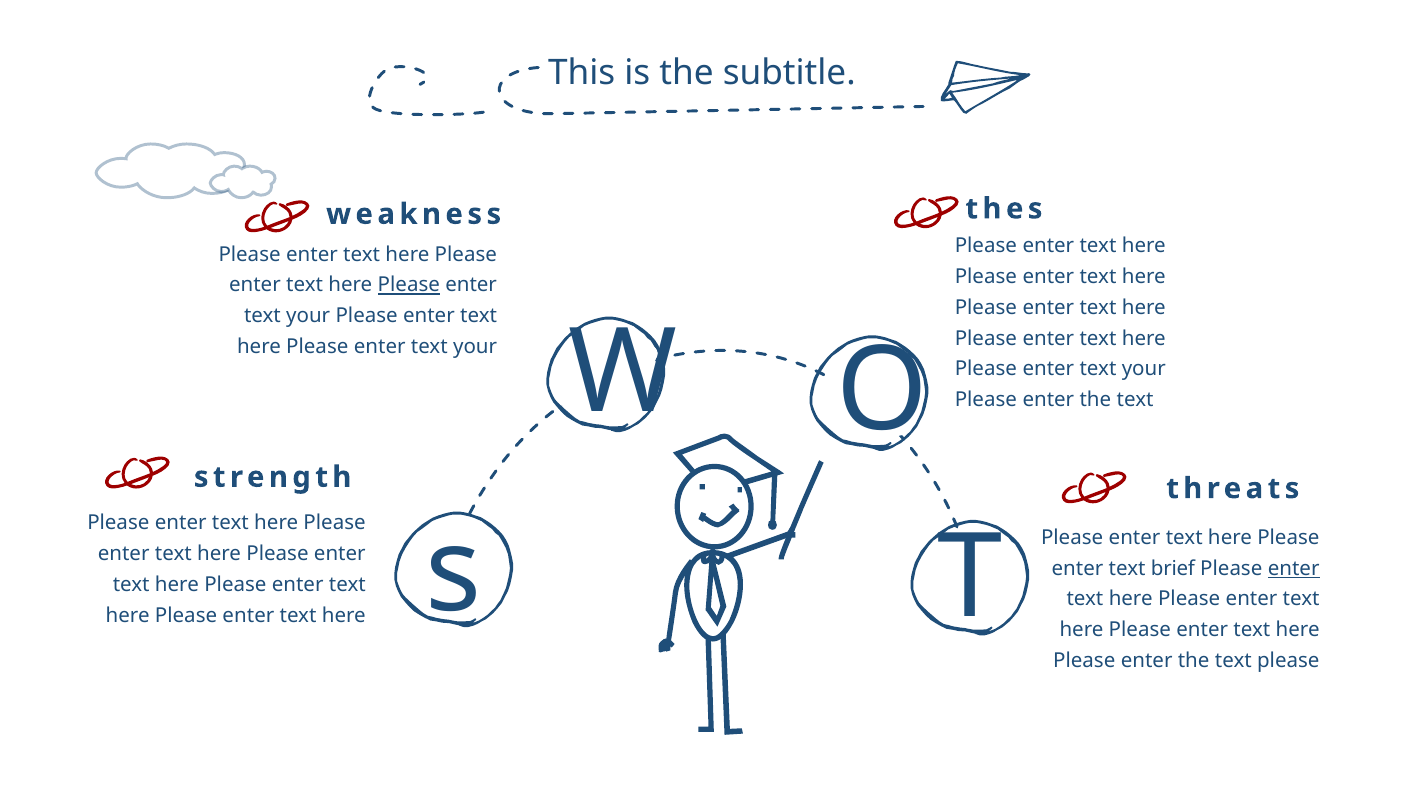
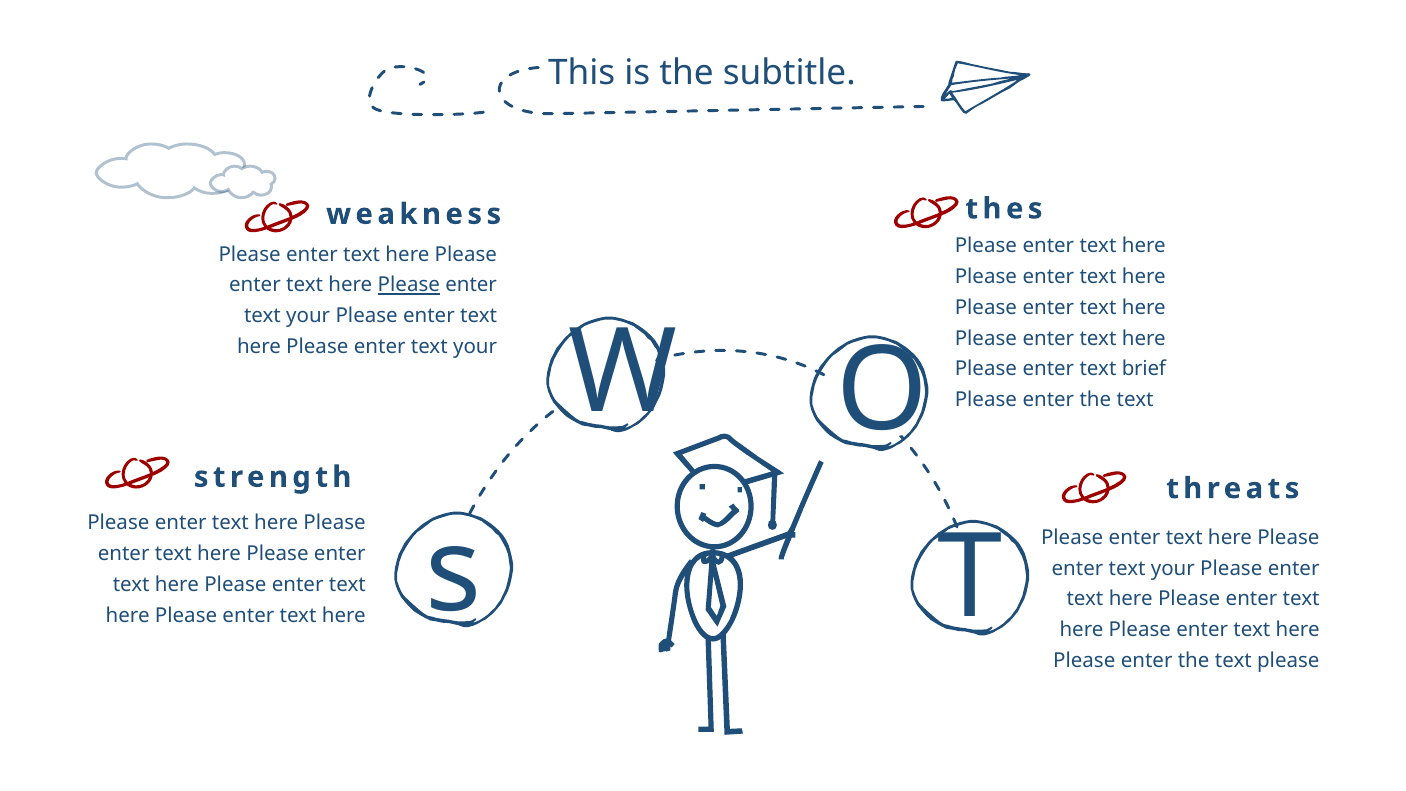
your at (1144, 369): your -> brief
brief at (1173, 568): brief -> your
enter at (1294, 568) underline: present -> none
